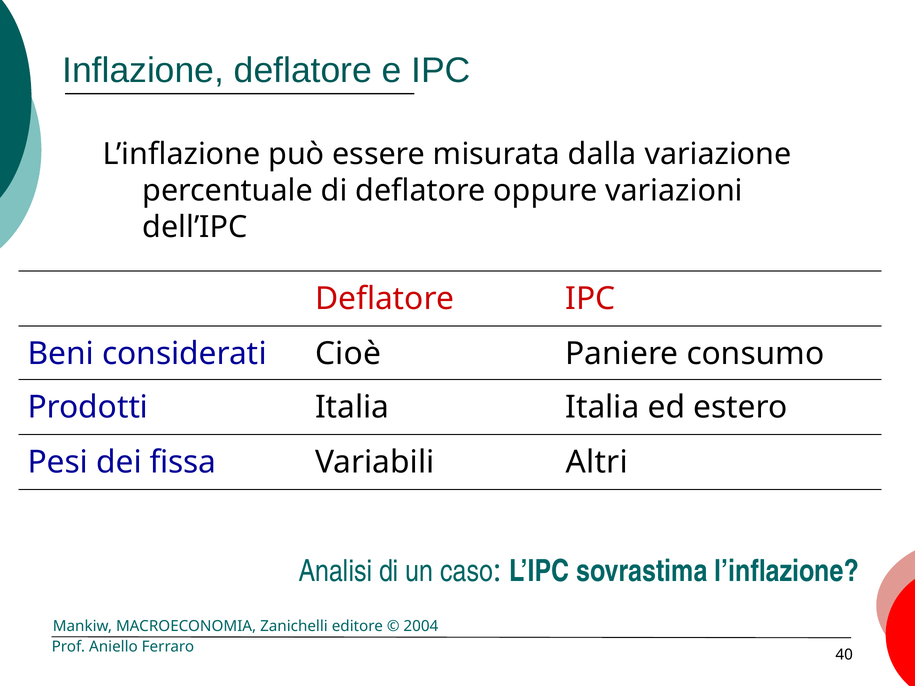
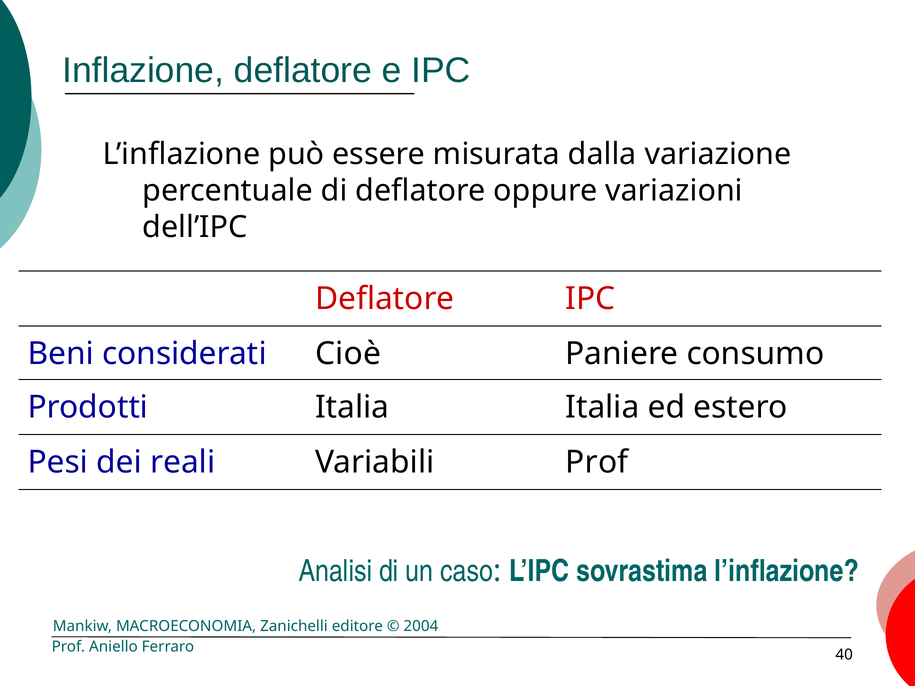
fissa: fissa -> reali
Variabili Altri: Altri -> Prof
